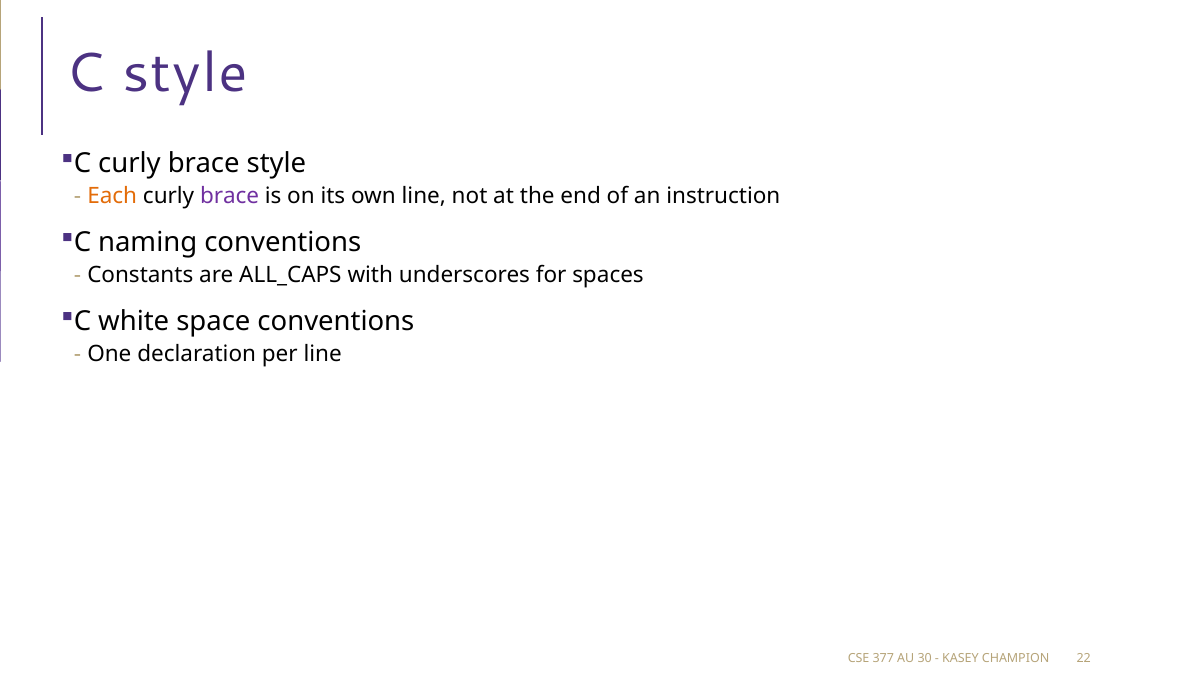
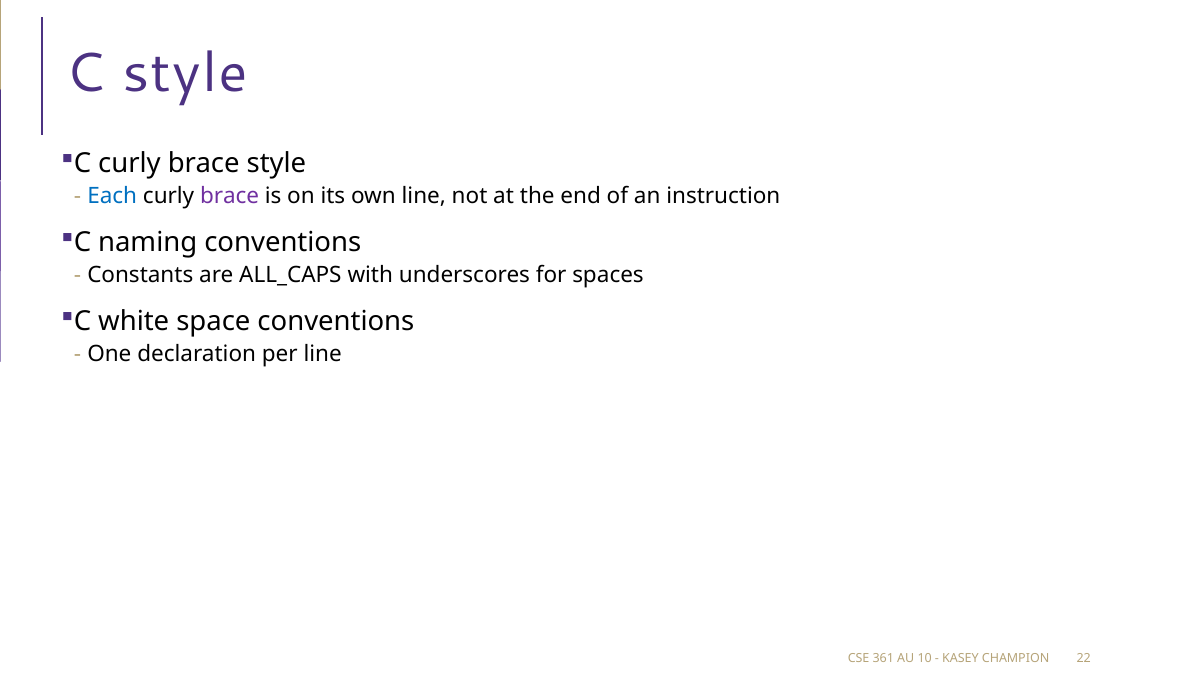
Each colour: orange -> blue
377: 377 -> 361
30: 30 -> 10
